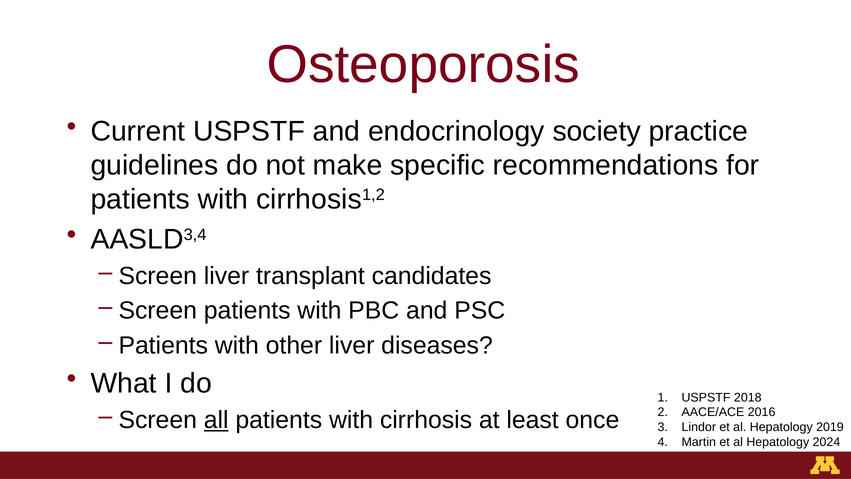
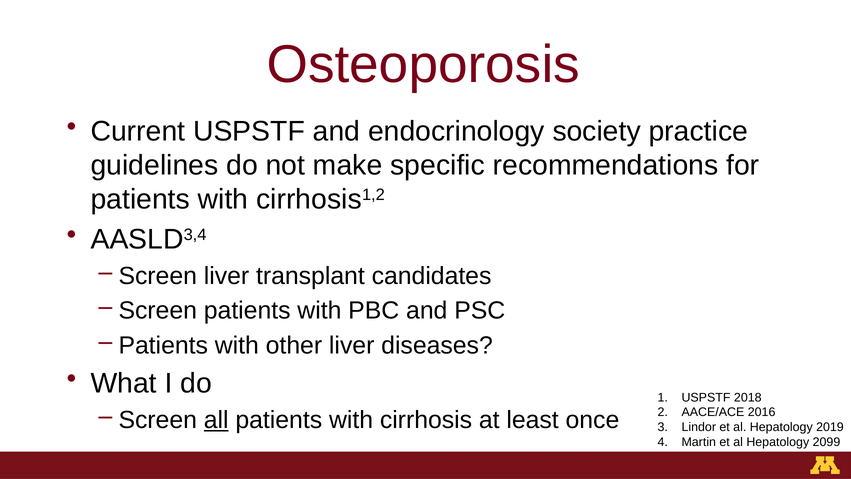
2024: 2024 -> 2099
